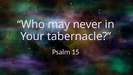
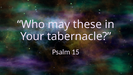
never: never -> these
